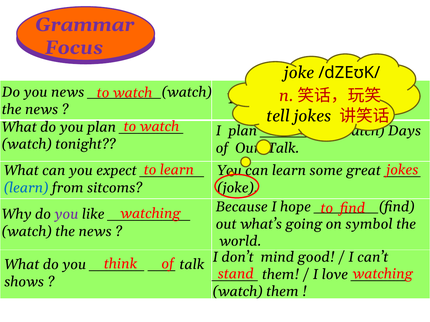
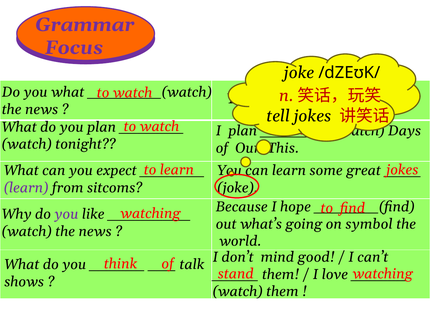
you news: news -> what
Talk at (283, 148): Talk -> This
learn at (26, 188) colour: blue -> purple
